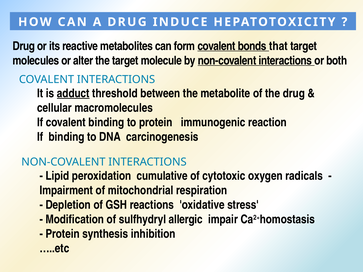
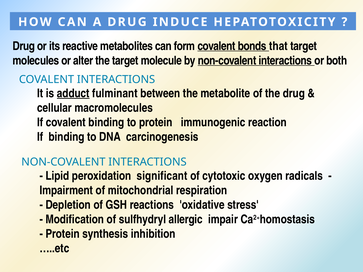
threshold: threshold -> fulminant
cumulative: cumulative -> significant
